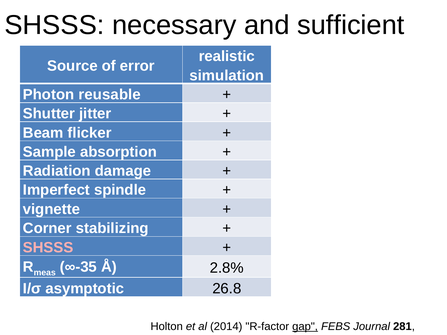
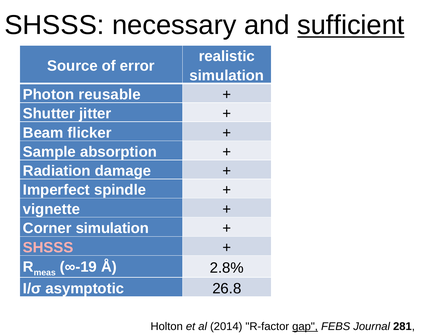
sufficient underline: none -> present
Corner stabilizing: stabilizing -> simulation
∞-35: ∞-35 -> ∞-19
